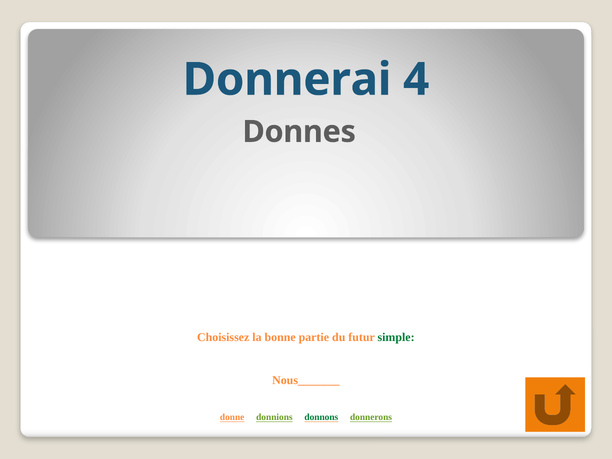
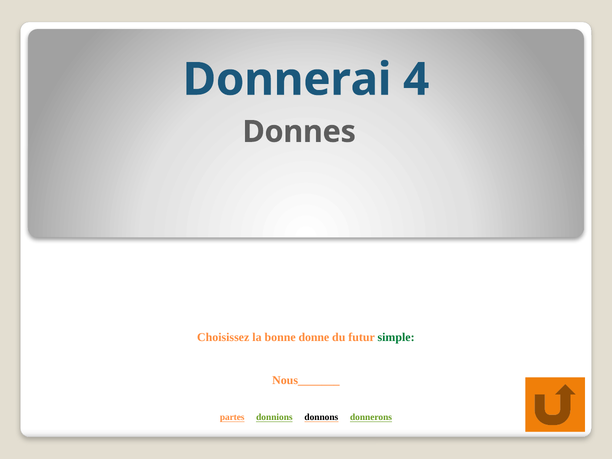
partie: partie -> donne
donne: donne -> partes
donnons colour: green -> black
